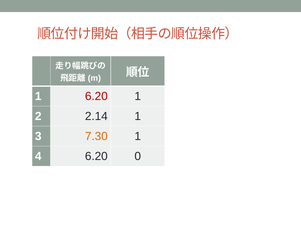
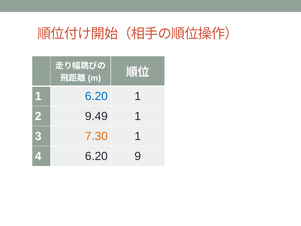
6.20 at (96, 96) colour: red -> blue
2.14: 2.14 -> 9.49
0: 0 -> 9
